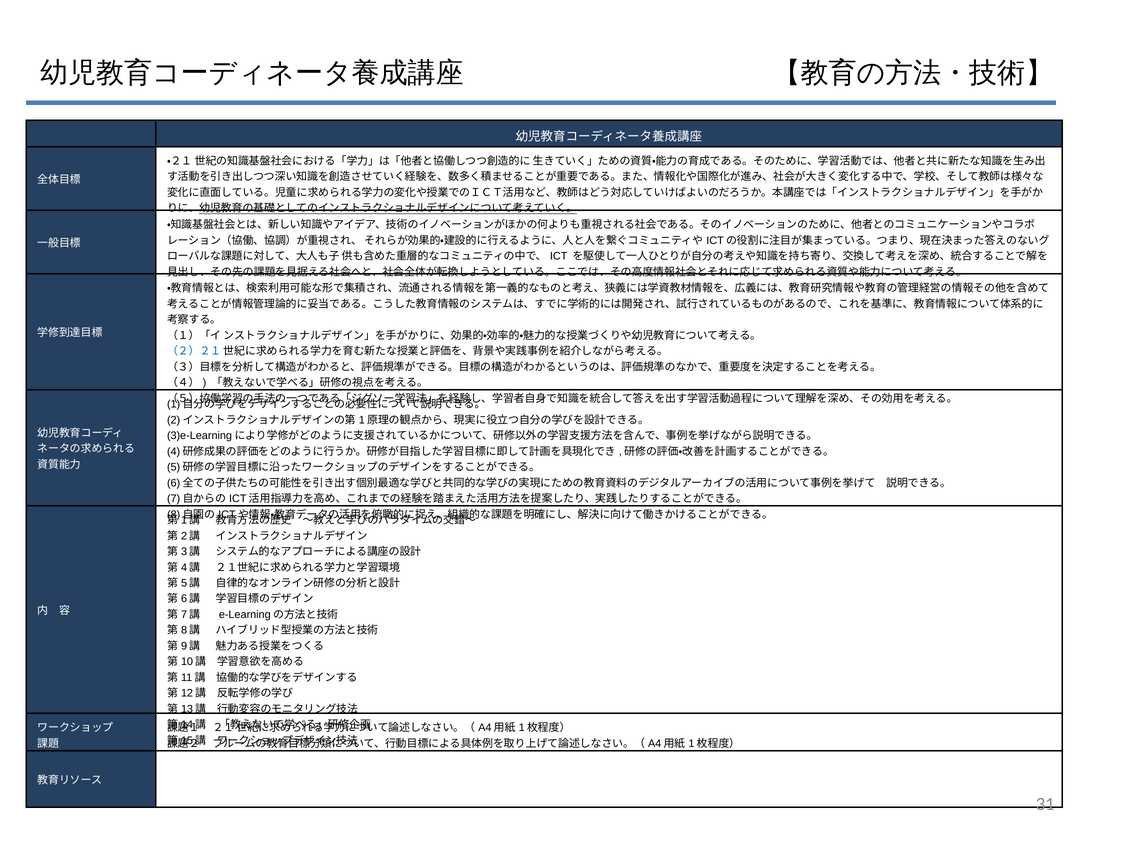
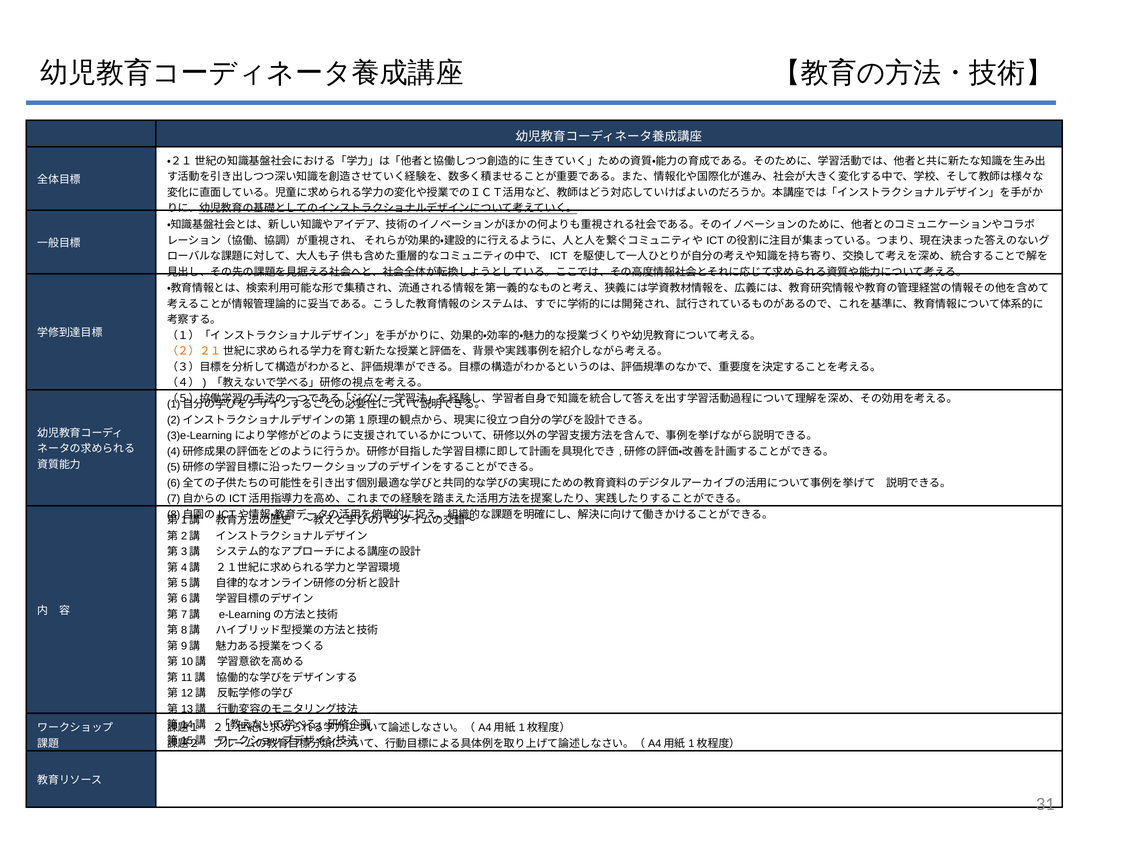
（２）２１ colour: blue -> orange
